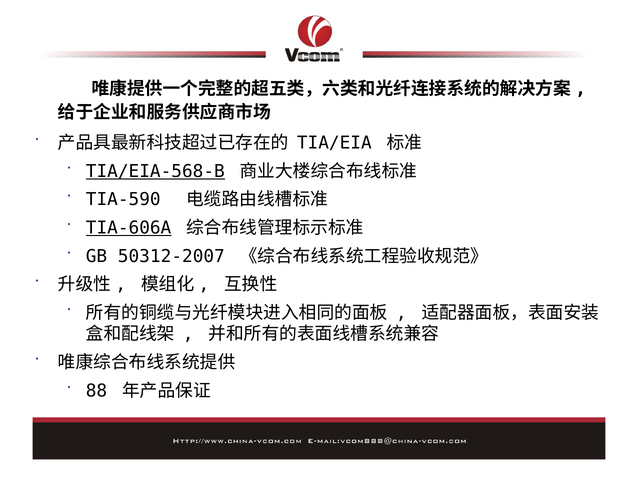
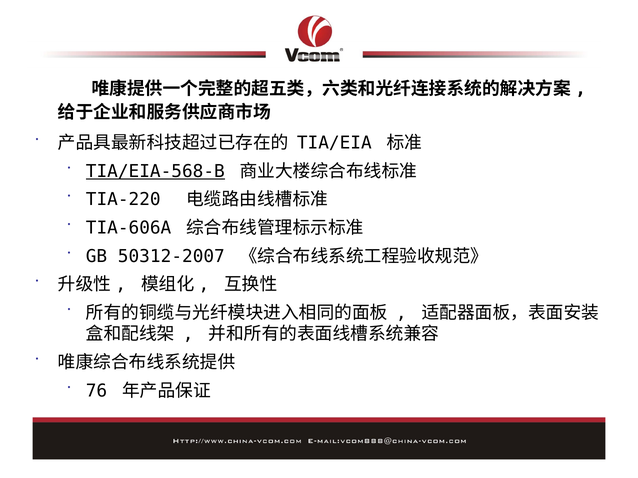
TIA-590: TIA-590 -> TIA-220
TIA-606A underline: present -> none
88: 88 -> 76
